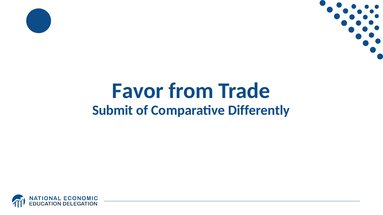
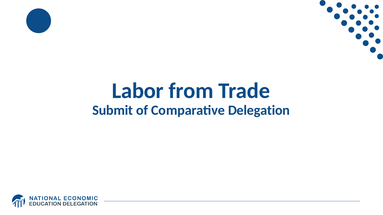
Favor: Favor -> Labor
Differently: Differently -> Delegation
